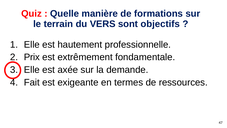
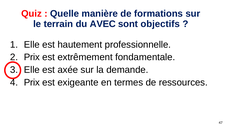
VERS: VERS -> AVEC
Fait at (32, 82): Fait -> Prix
